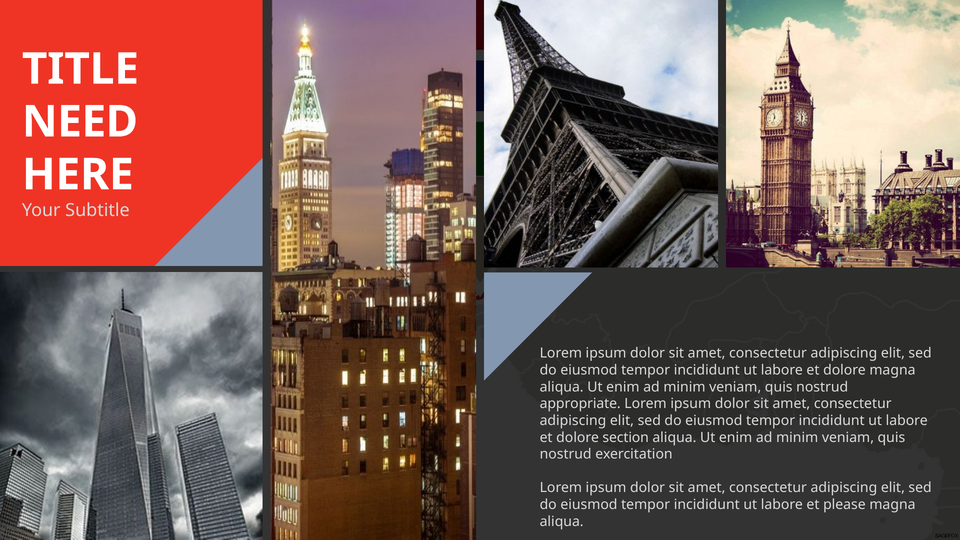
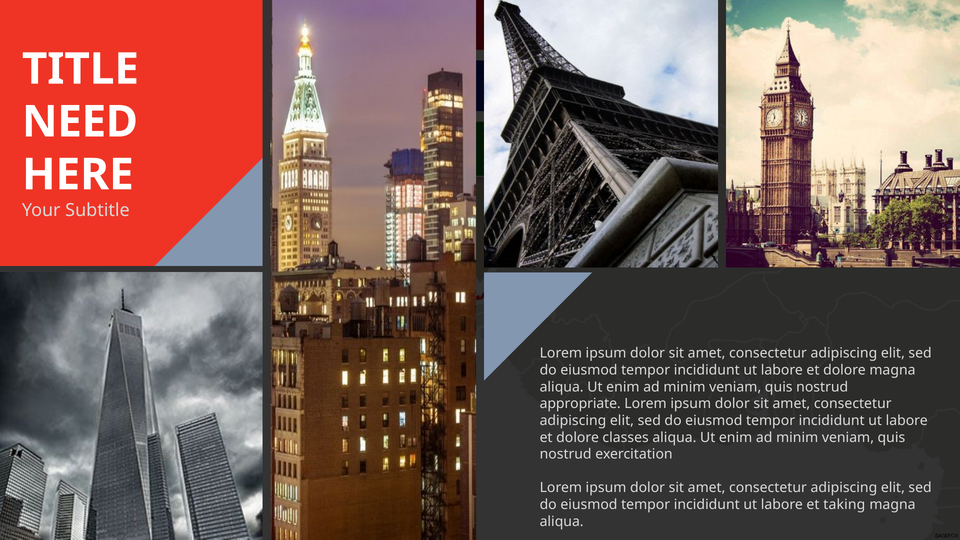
section: section -> classes
please: please -> taking
